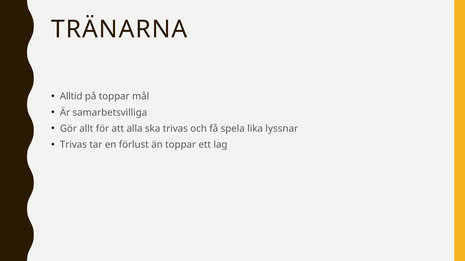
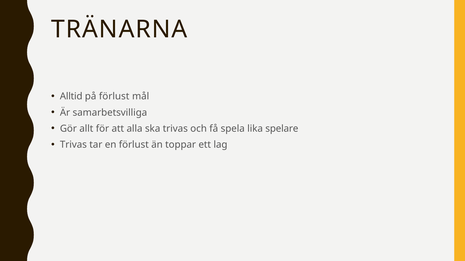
på toppar: toppar -> förlust
lyssnar: lyssnar -> spelare
